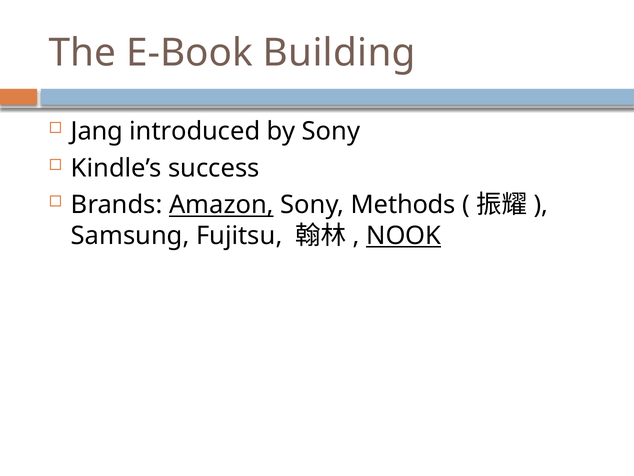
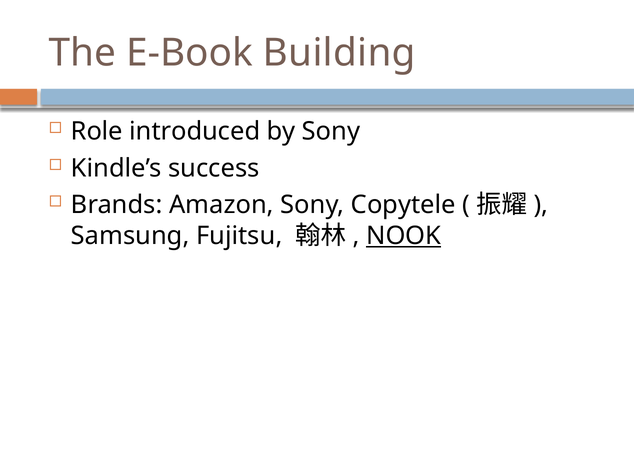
Jang: Jang -> Role
Amazon underline: present -> none
Methods: Methods -> Copytele
